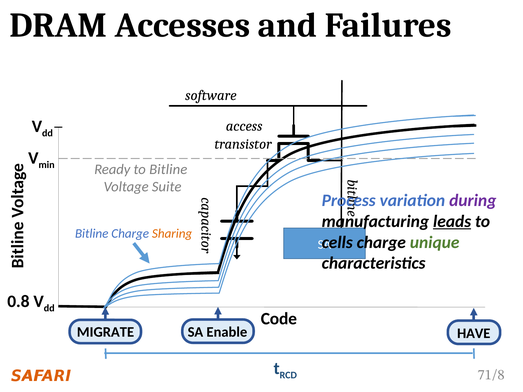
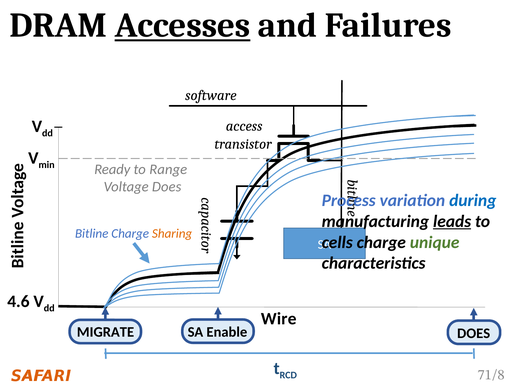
Accesses underline: none -> present
to Bitline: Bitline -> Range
Voltage Suite: Suite -> Does
during colour: purple -> blue
0.8: 0.8 -> 4.6
Code: Code -> Wire
Enable HAVE: HAVE -> DOES
